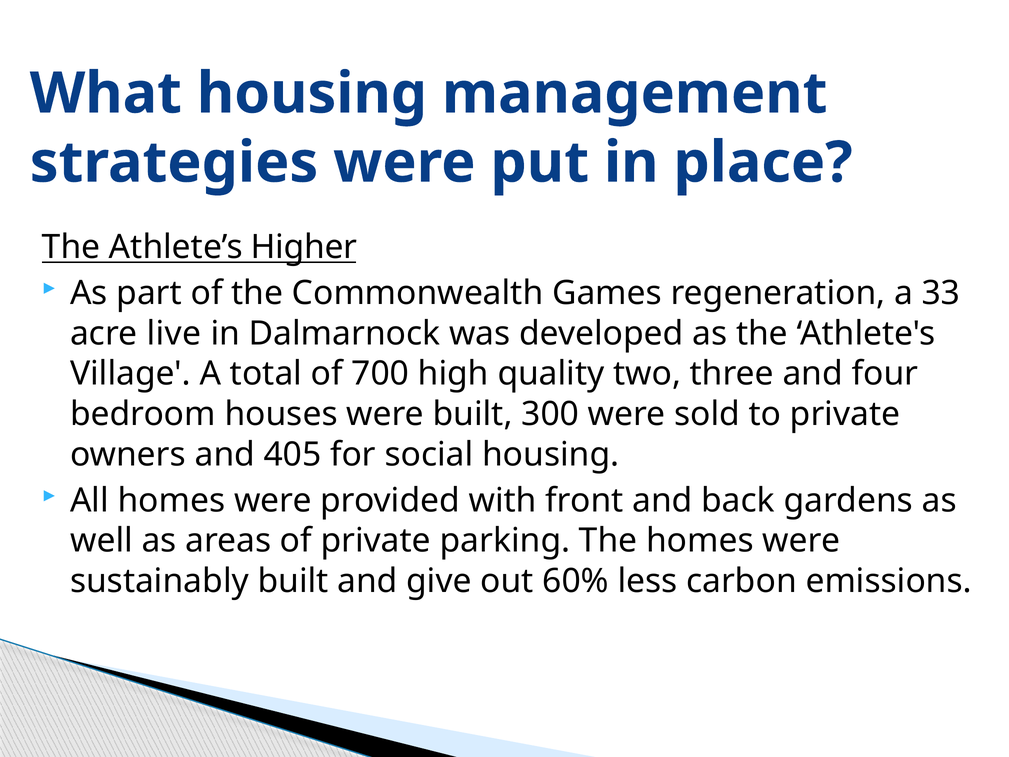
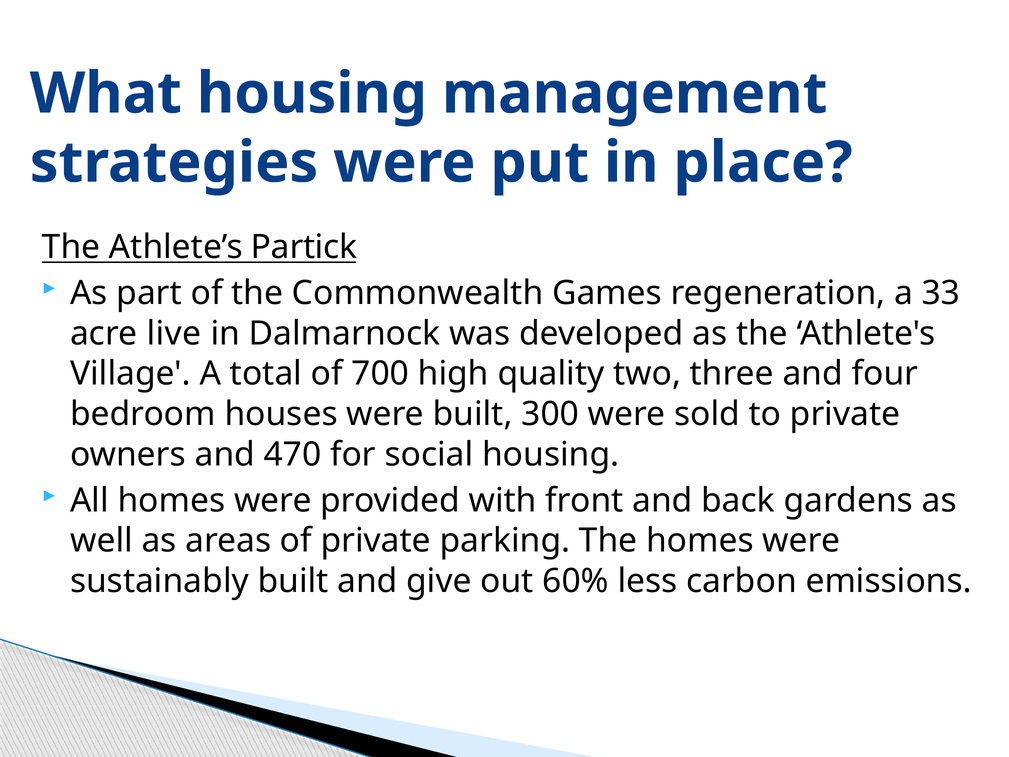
Higher: Higher -> Partick
405: 405 -> 470
